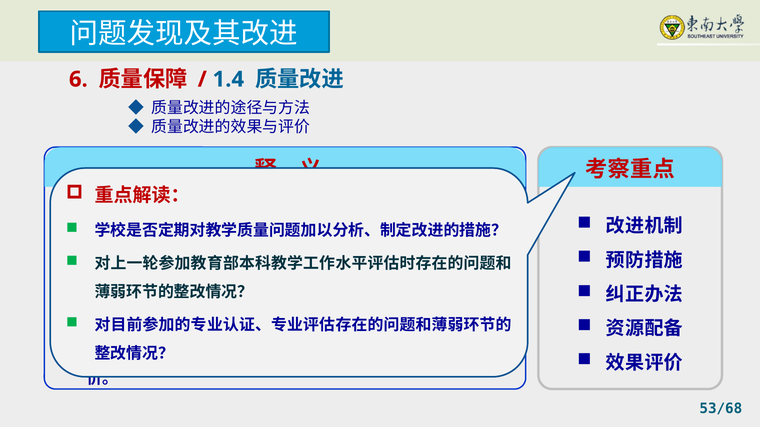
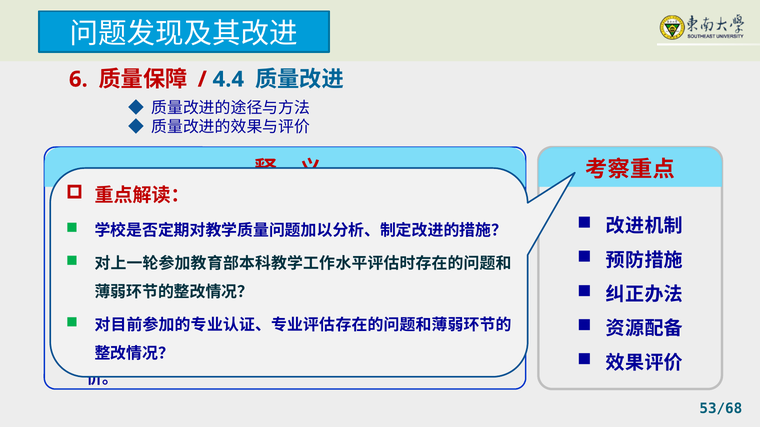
1.4: 1.4 -> 4.4
